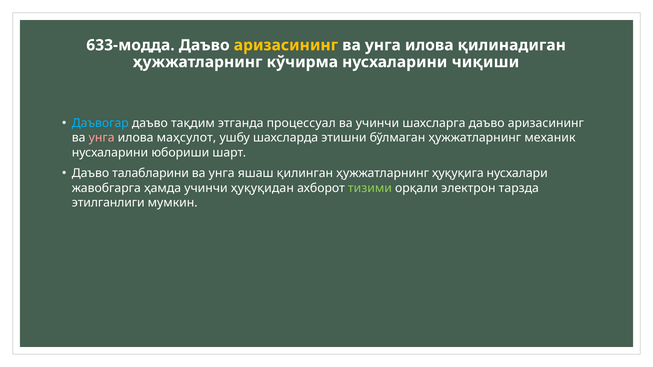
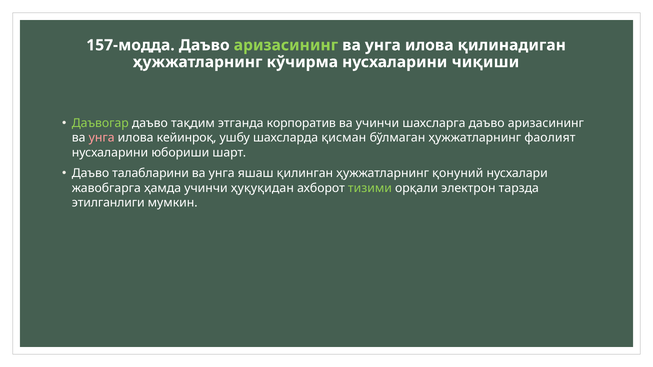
633-модда: 633-модда -> 157-модда
аризасининг at (286, 45) colour: yellow -> light green
Даъвогар colour: light blue -> light green
процессуал: процессуал -> корпоратив
маҳсулот: маҳсулот -> кейинроқ
этишни: этишни -> қисман
механик: механик -> фаолият
ҳуқуқига: ҳуқуқига -> қонуний
